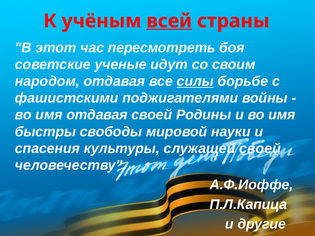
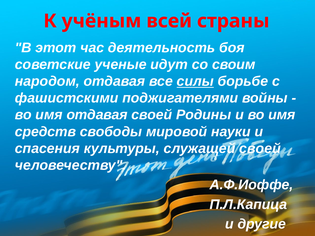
всей underline: present -> none
пересмотреть: пересмотреть -> деятельность
быстры: быстры -> средств
